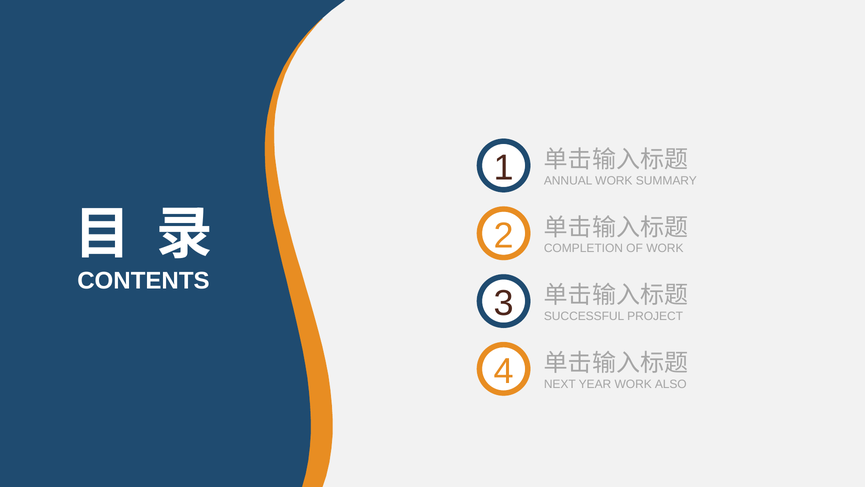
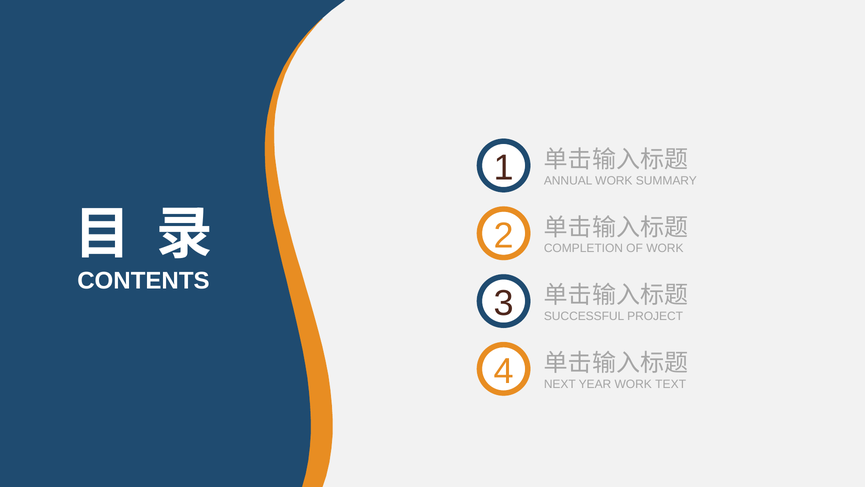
ALSO: ALSO -> TEXT
